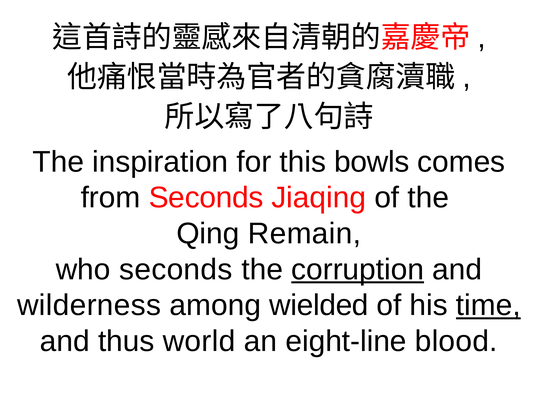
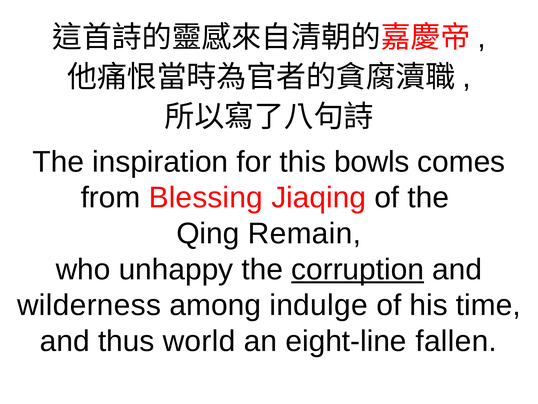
from Seconds: Seconds -> Blessing
who seconds: seconds -> unhappy
wielded: wielded -> indulge
time underline: present -> none
blood: blood -> fallen
